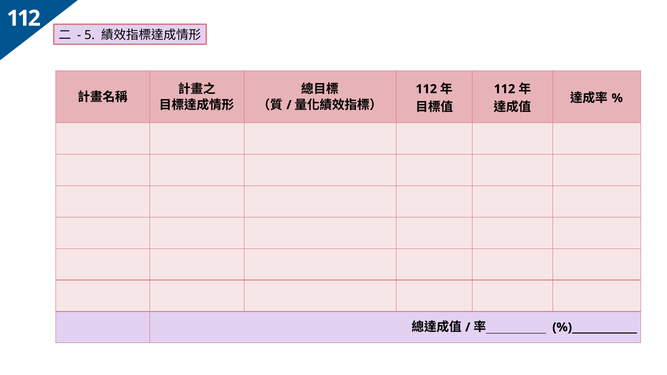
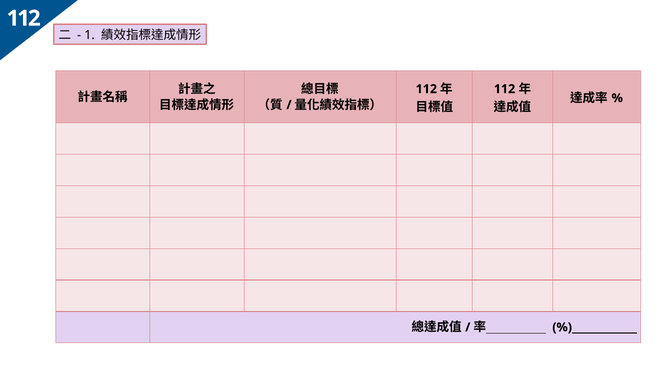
5: 5 -> 1
